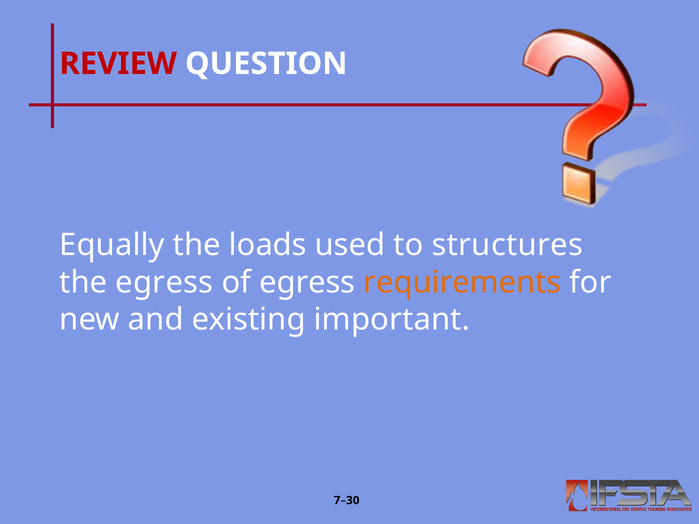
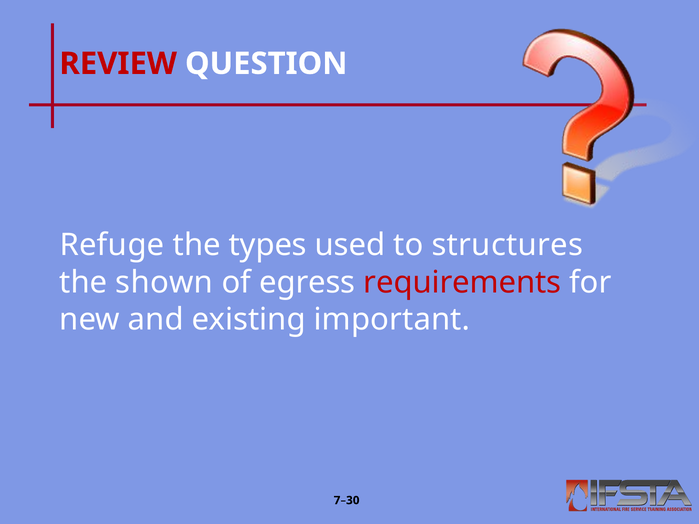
Equally: Equally -> Refuge
loads: loads -> types
the egress: egress -> shown
requirements colour: orange -> red
